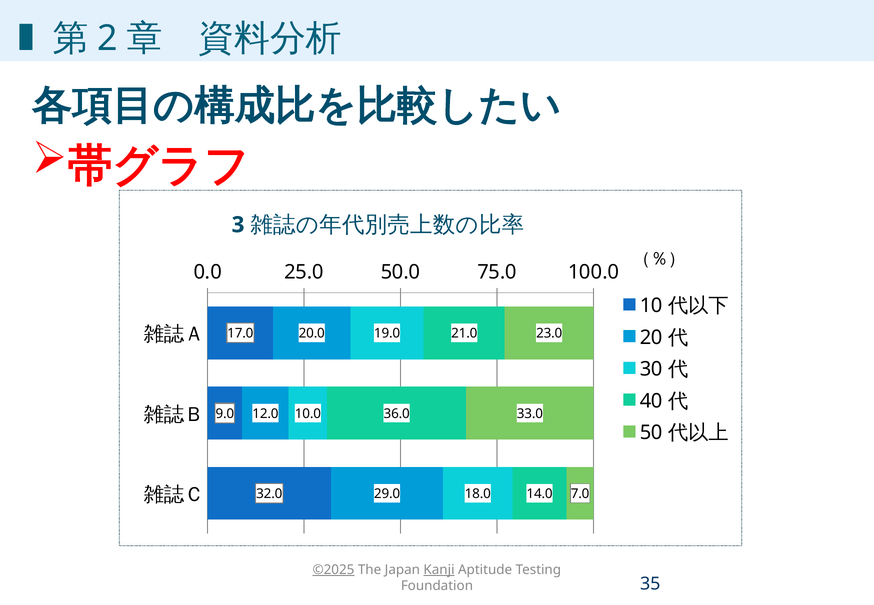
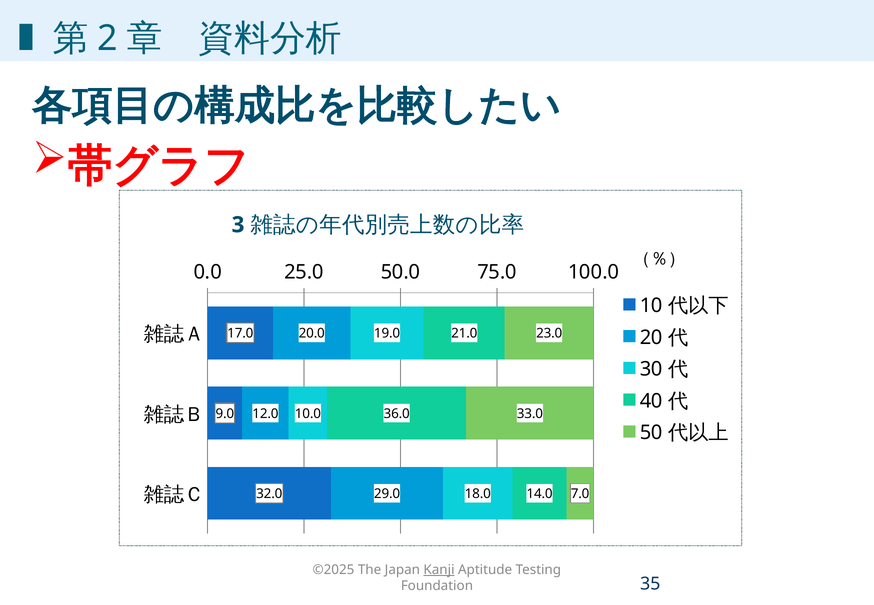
©2025 underline: present -> none
